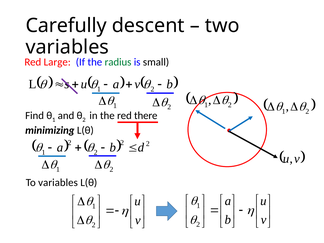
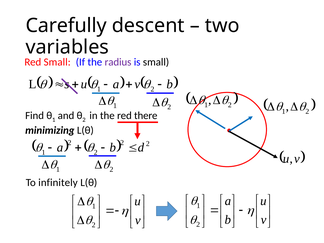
Red Large: Large -> Small
radius colour: green -> purple
To variables: variables -> infinitely
